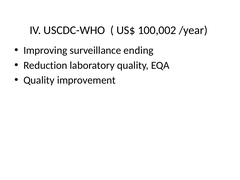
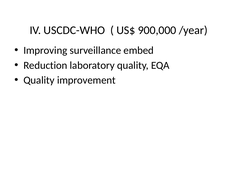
100,002: 100,002 -> 900,000
ending: ending -> embed
